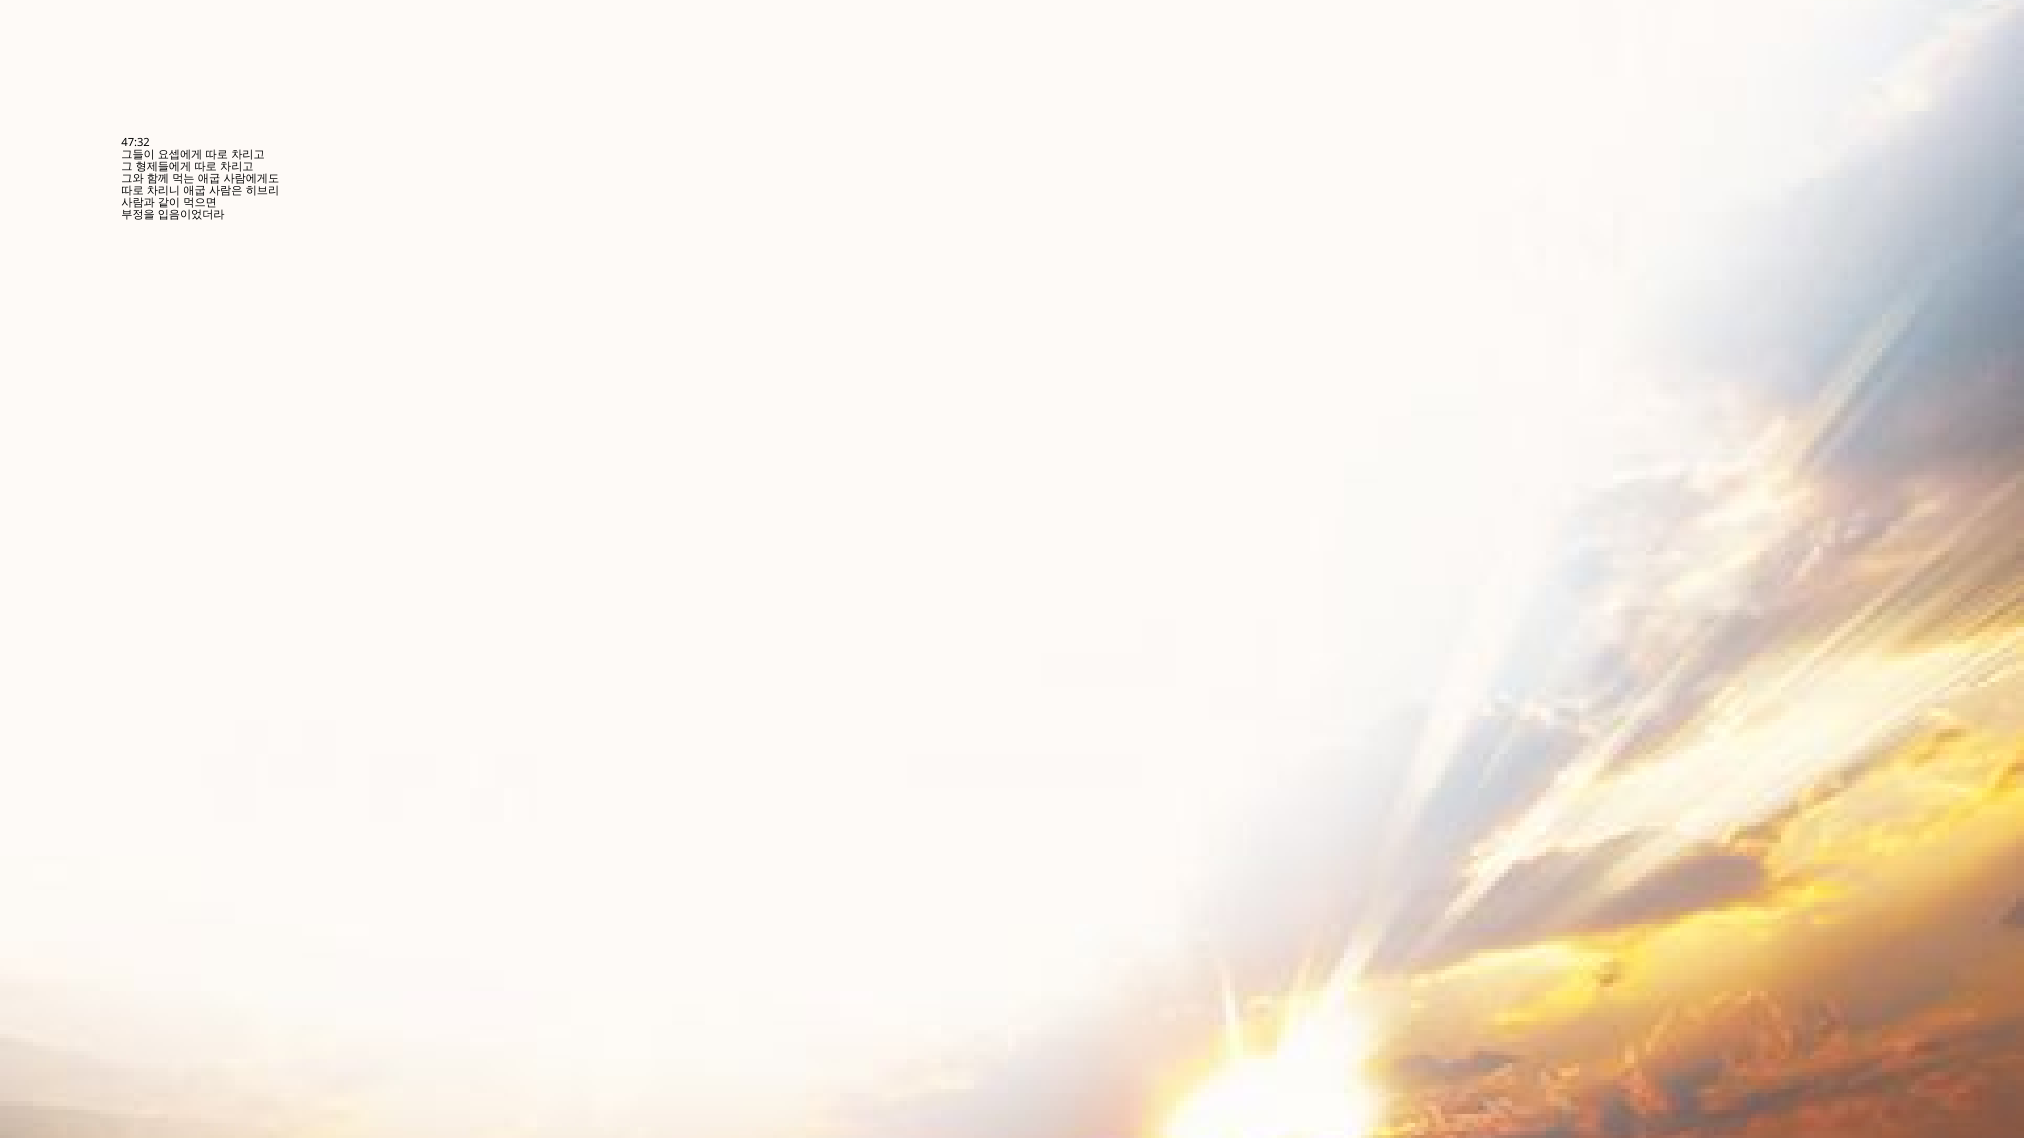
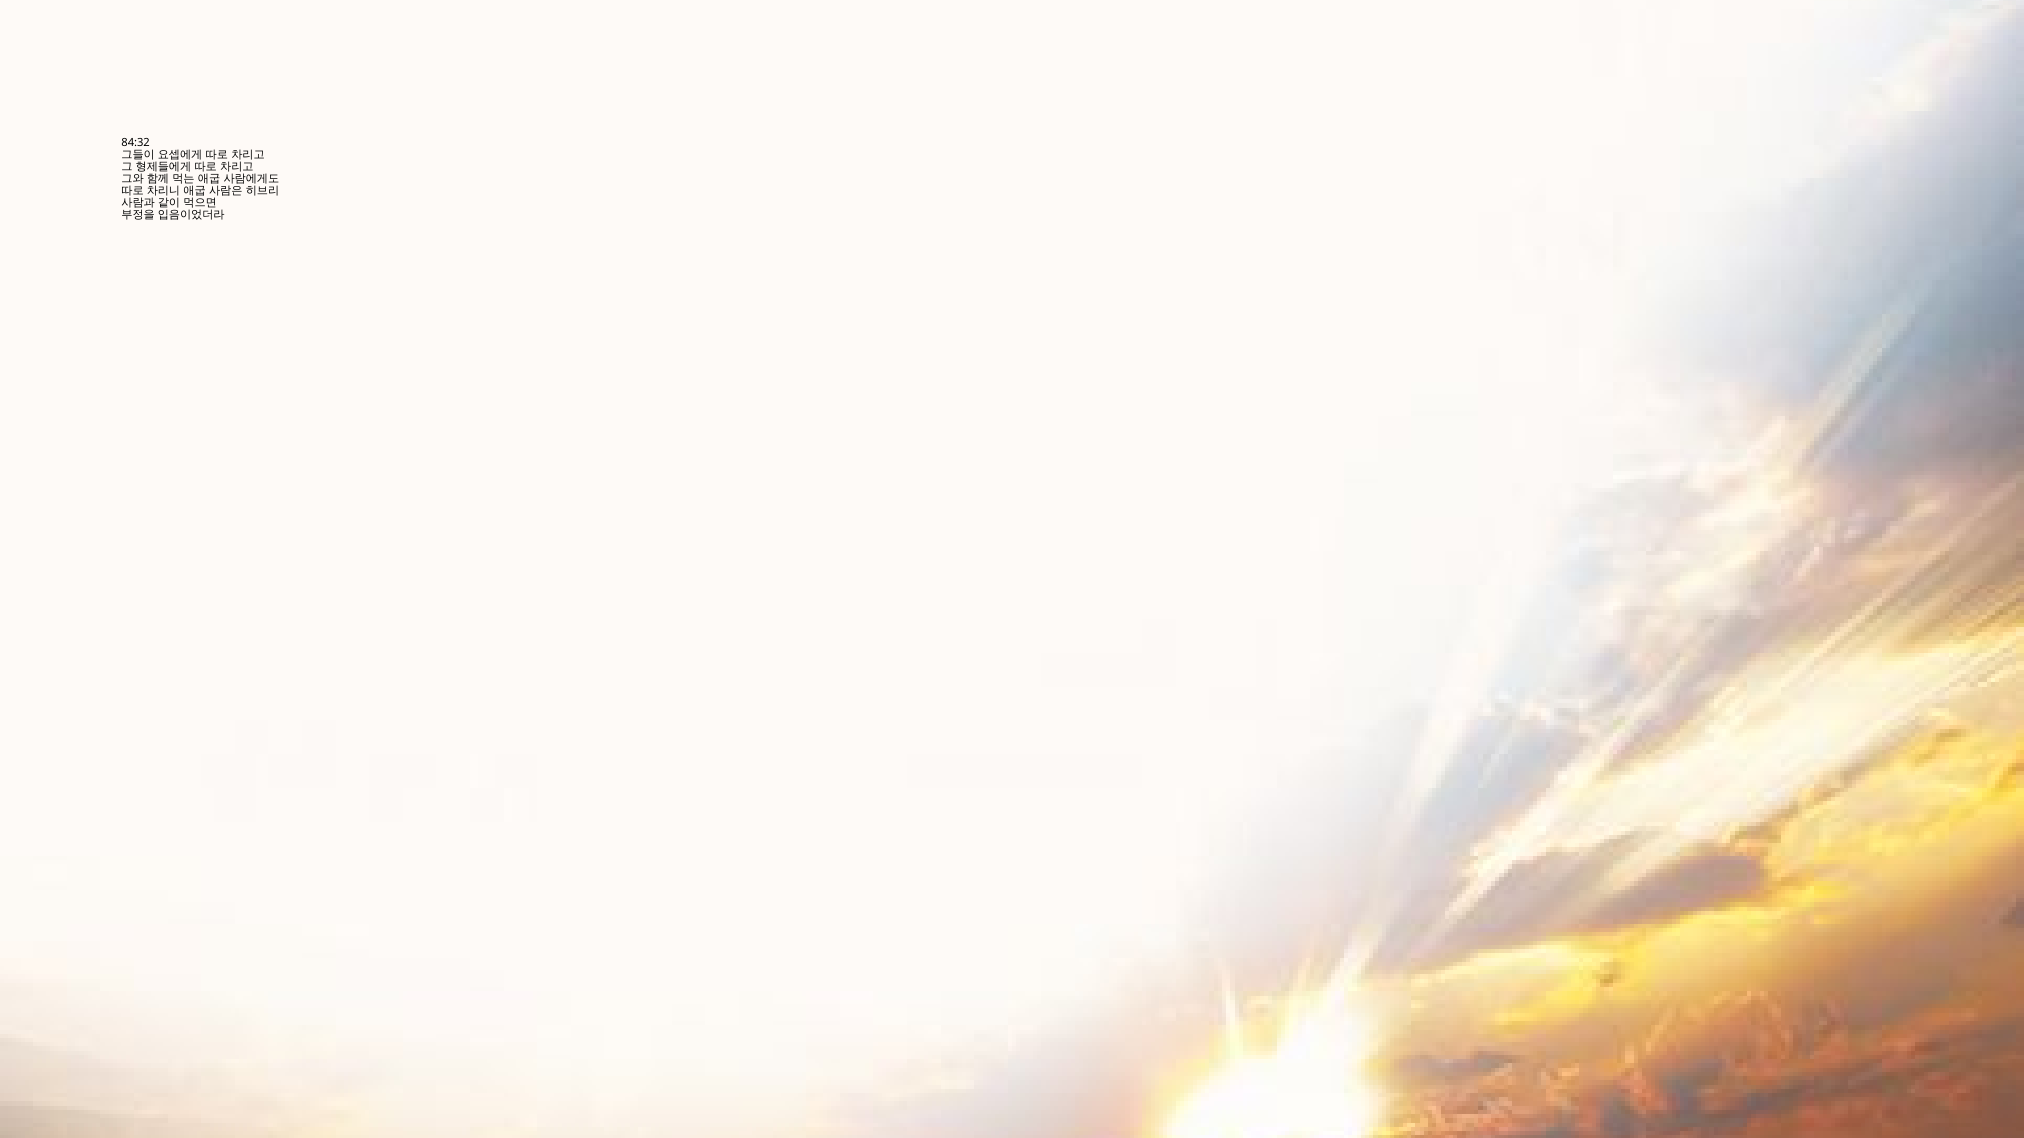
47:32: 47:32 -> 84:32
